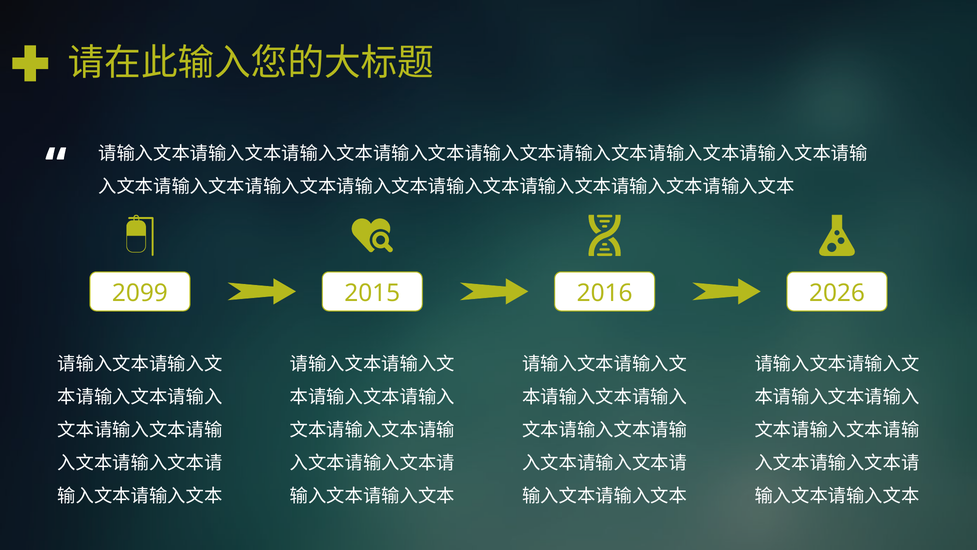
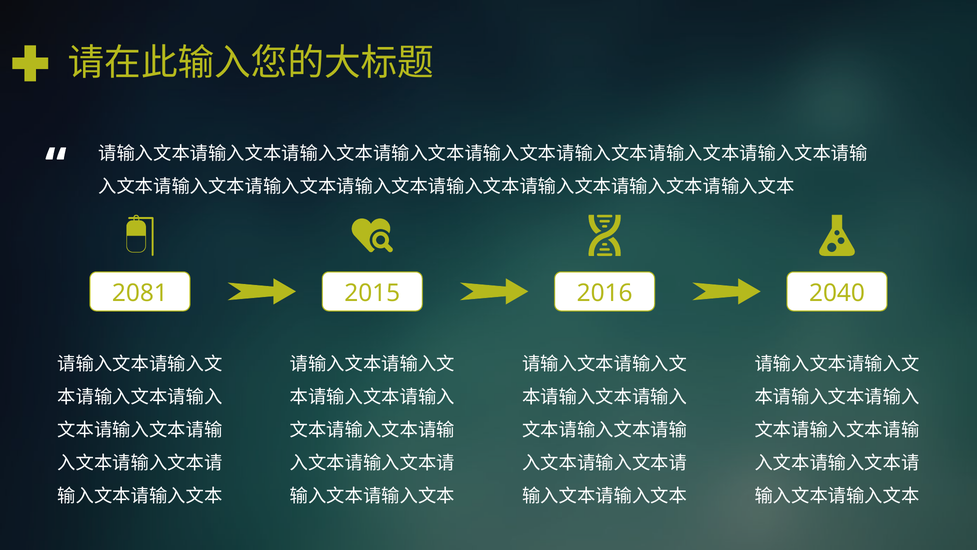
2099: 2099 -> 2081
2026: 2026 -> 2040
